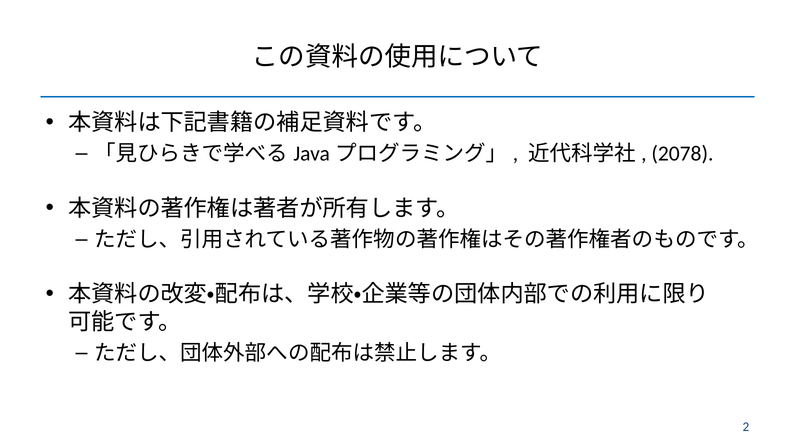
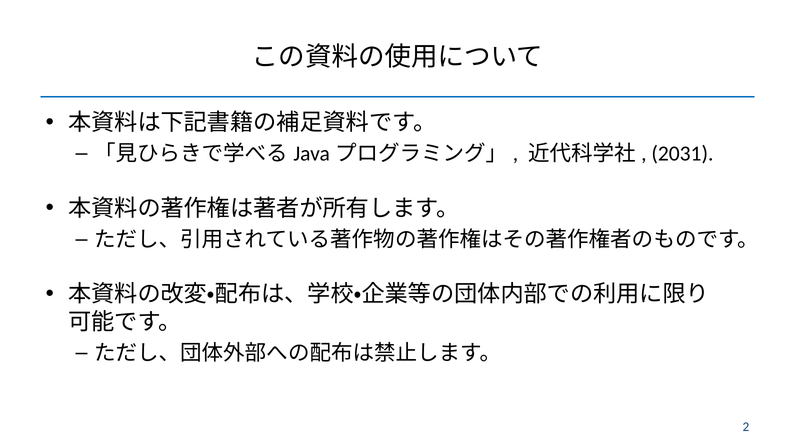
2078: 2078 -> 2031
